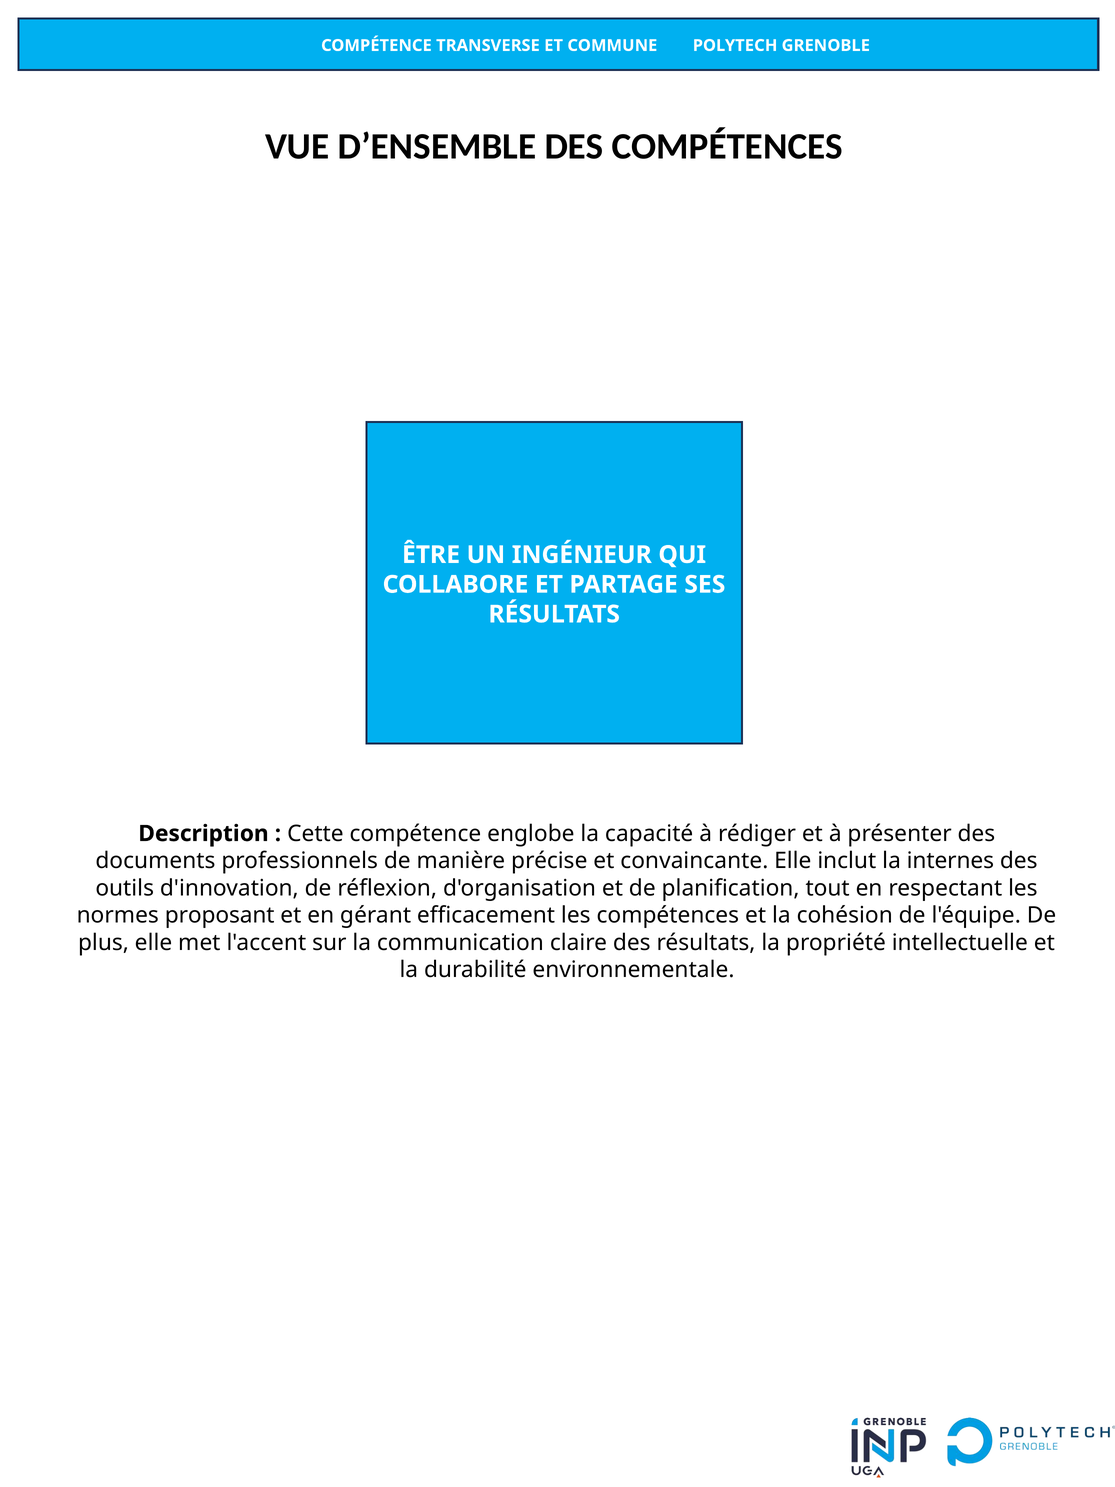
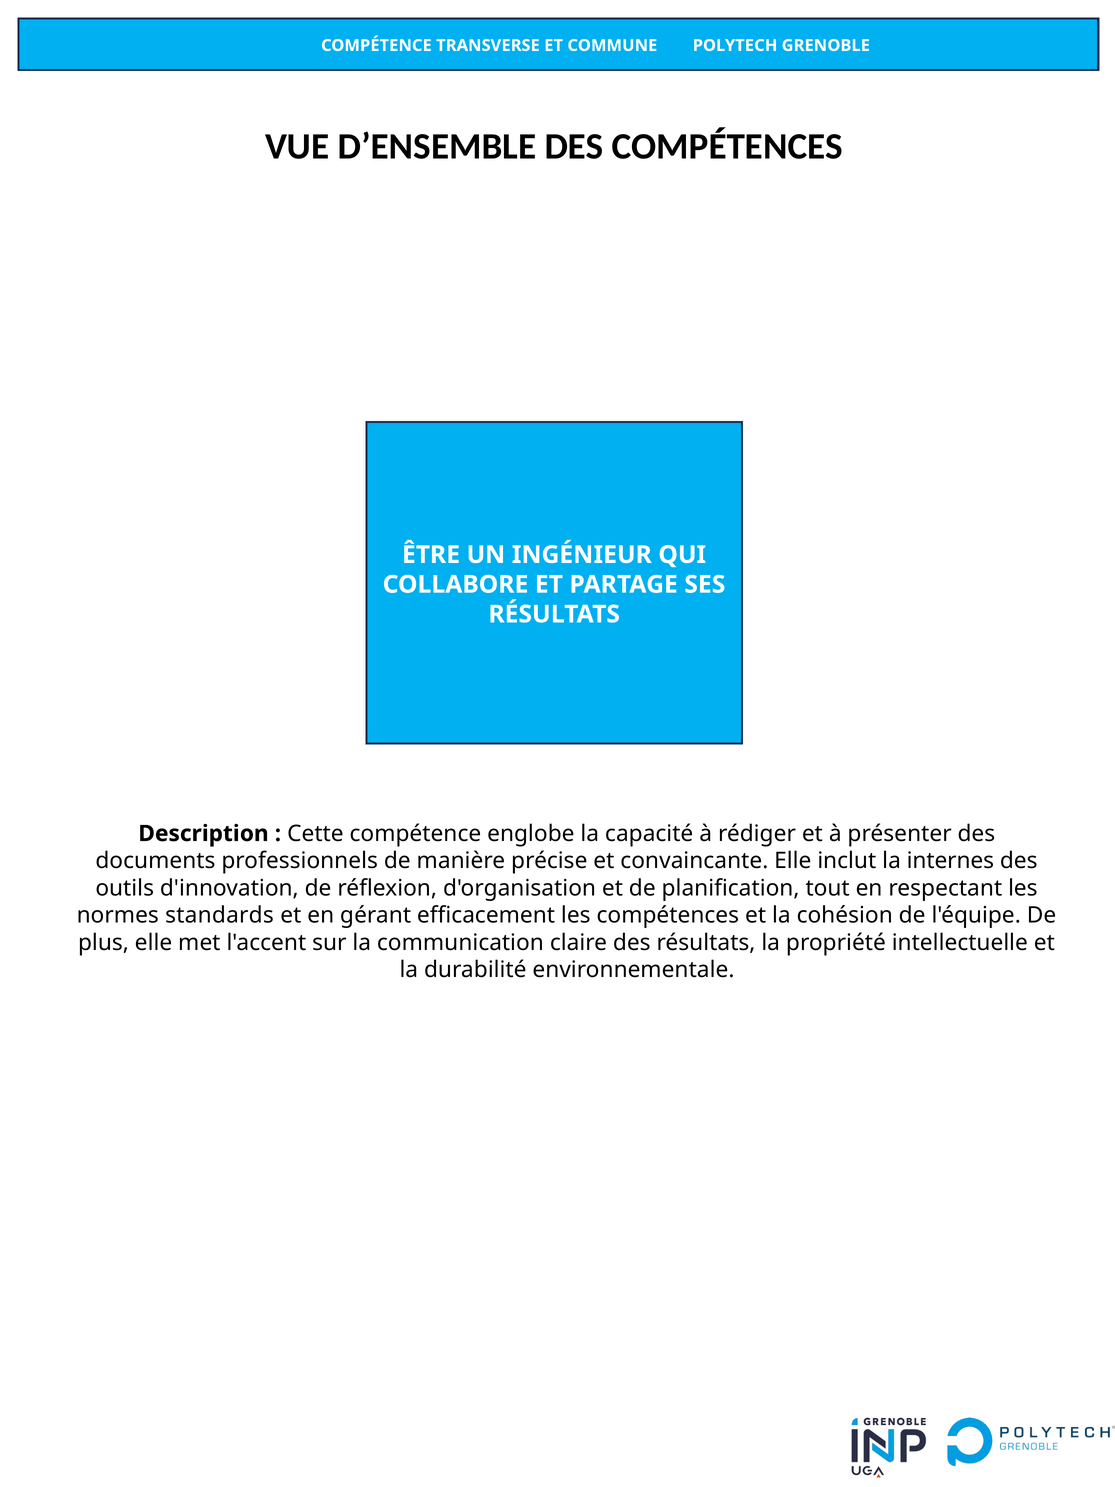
proposant: proposant -> standards
